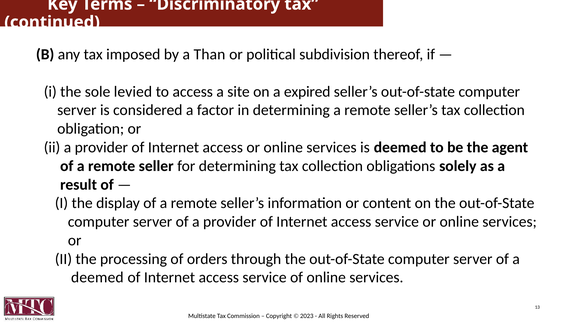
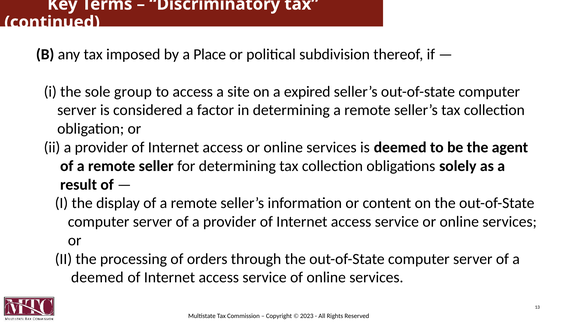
Than: Than -> Place
levied: levied -> group
